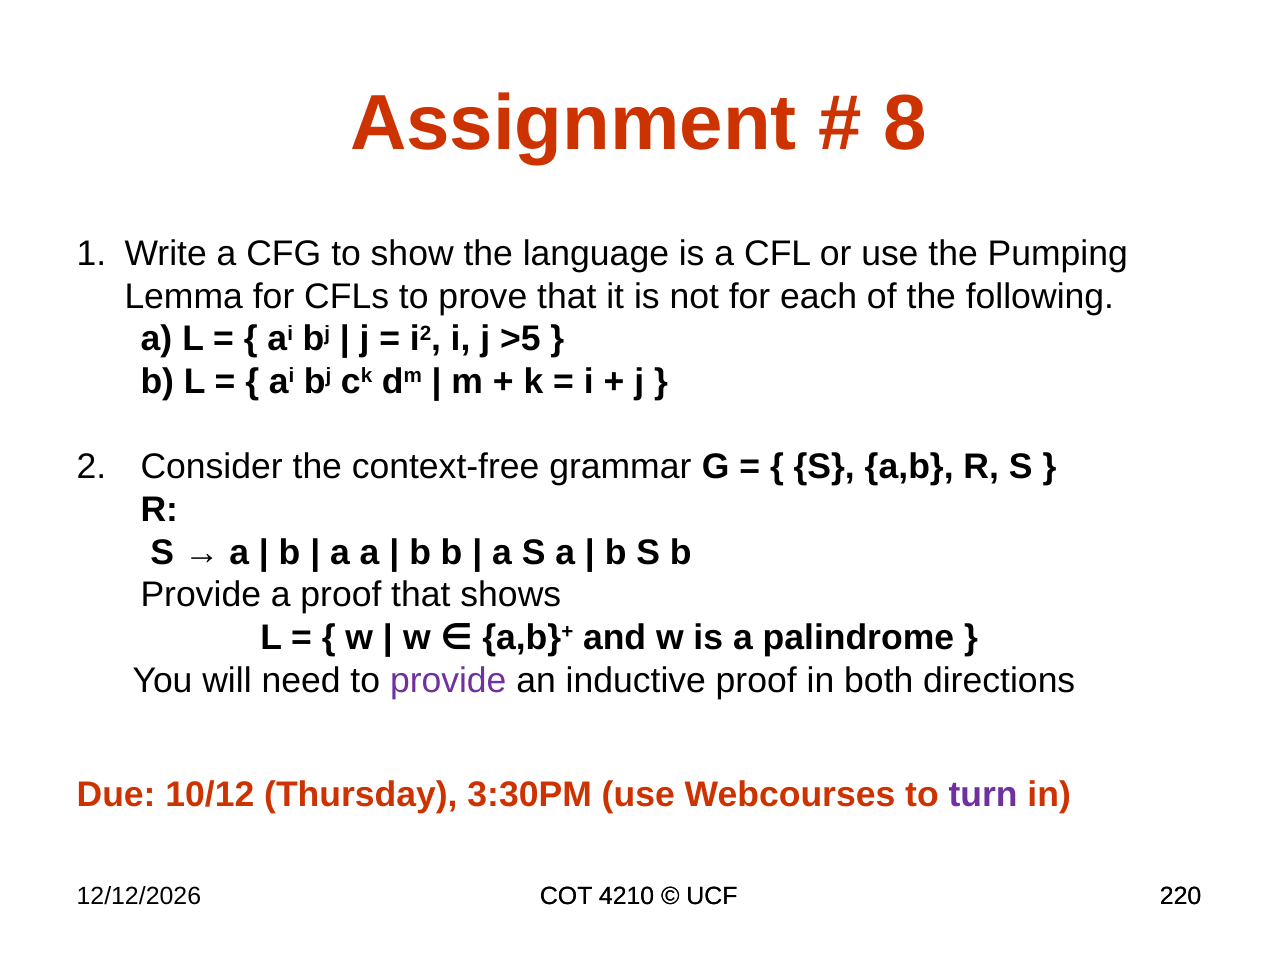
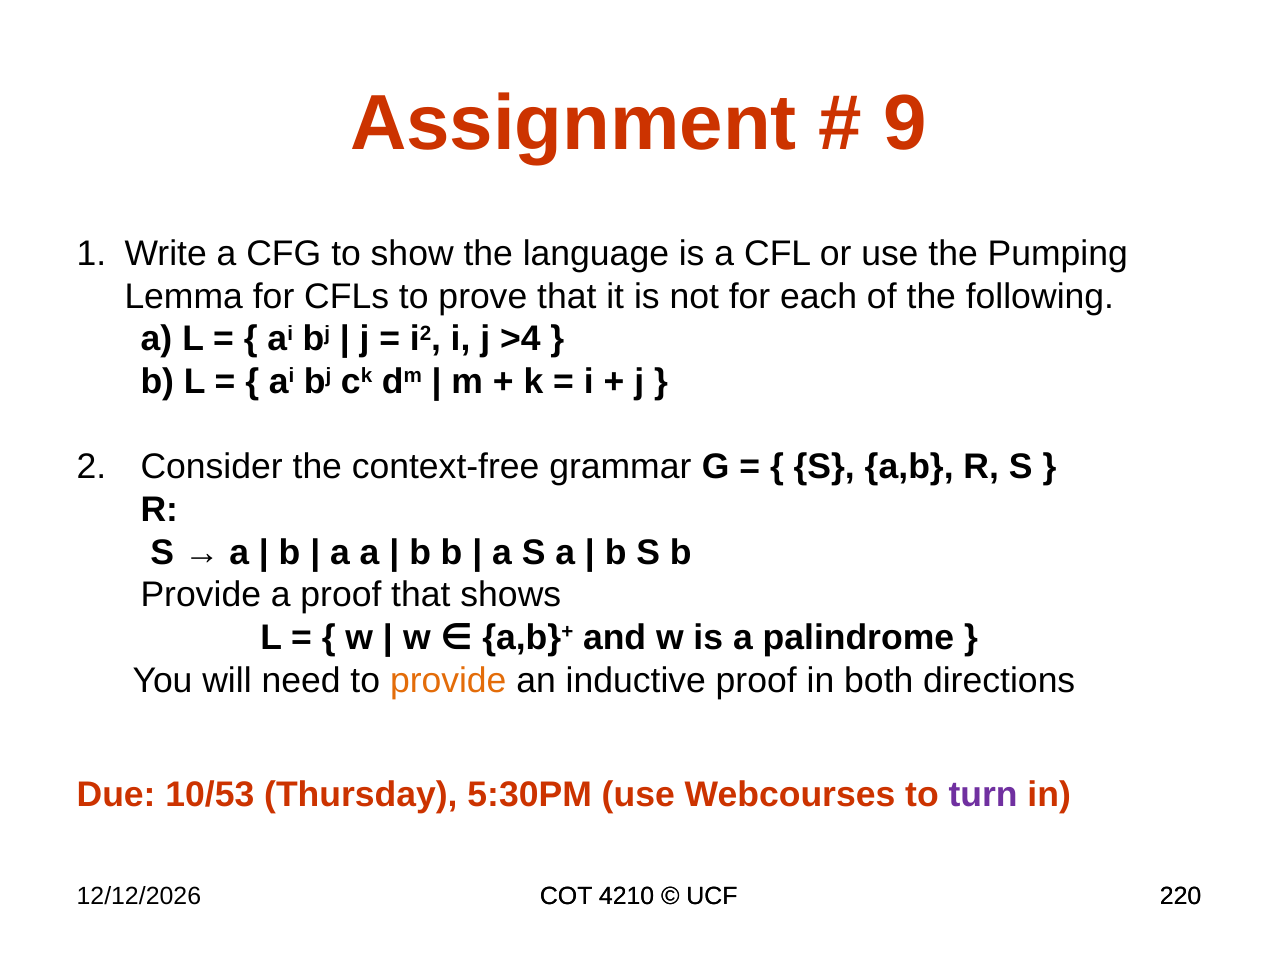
8: 8 -> 9
>5: >5 -> >4
provide at (448, 680) colour: purple -> orange
10/12: 10/12 -> 10/53
3:30PM: 3:30PM -> 5:30PM
